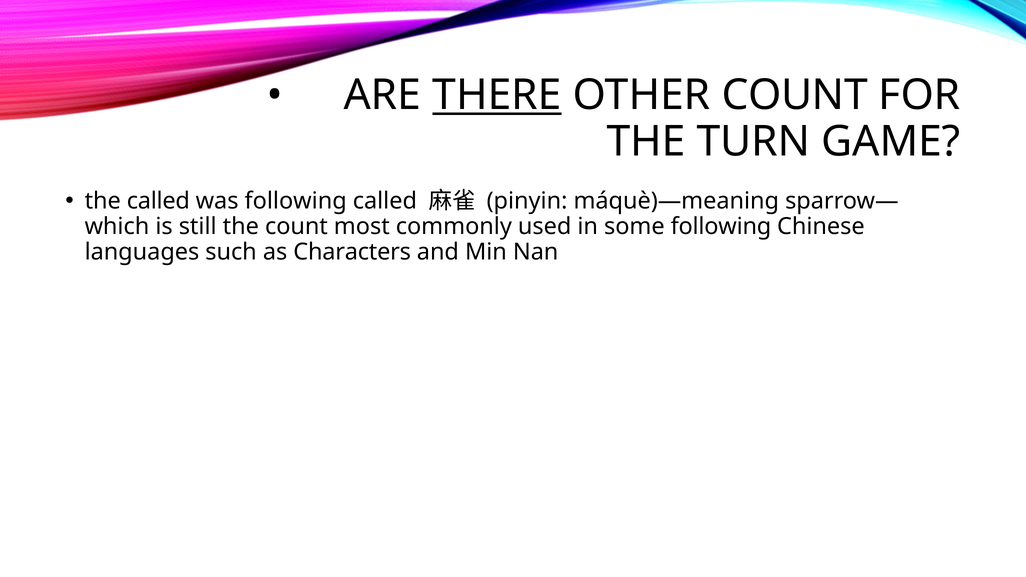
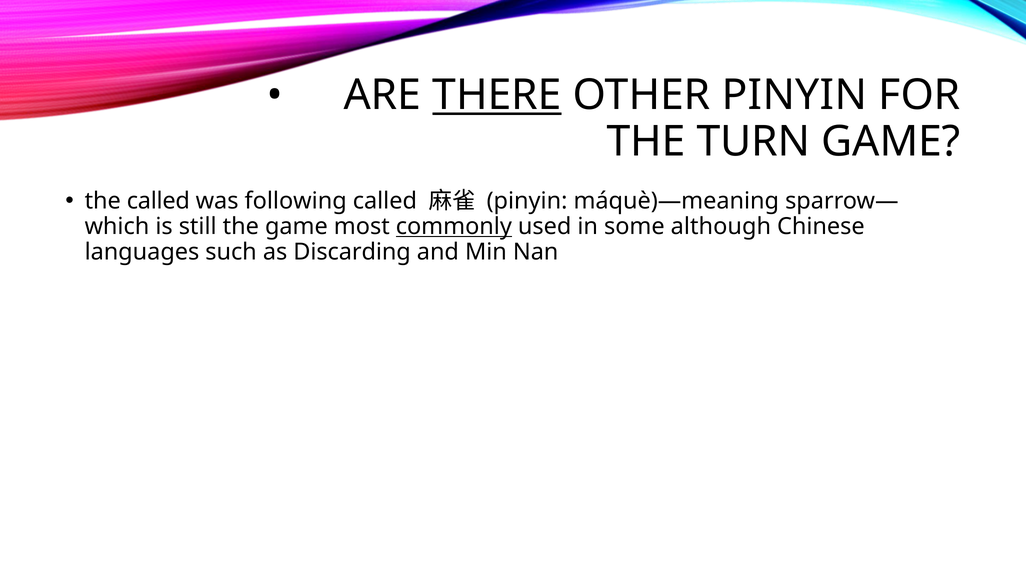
OTHER COUNT: COUNT -> PINYIN
the count: count -> game
commonly underline: none -> present
some following: following -> although
Characters: Characters -> Discarding
